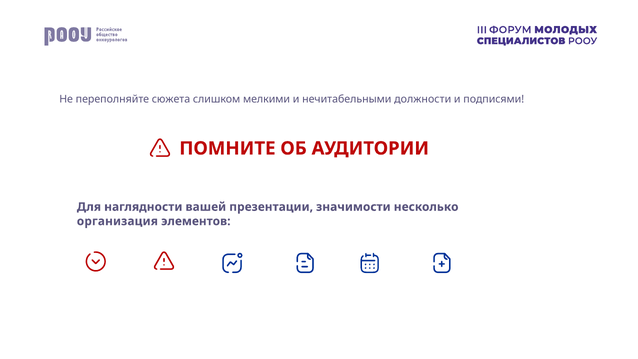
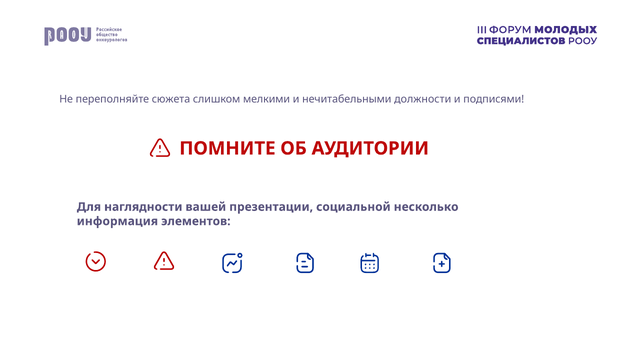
значимости: значимости -> социальной
организация: организация -> информация
